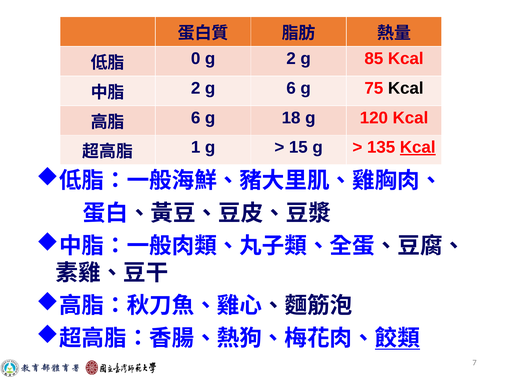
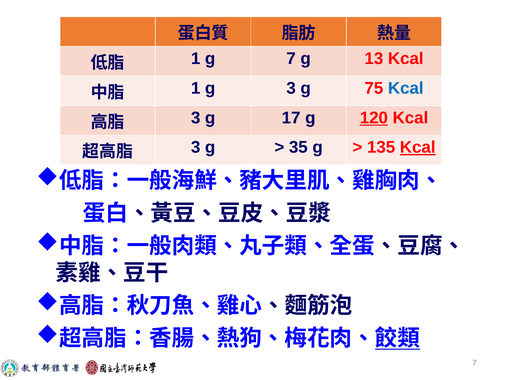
0 at (196, 59): 0 -> 1
g 2: 2 -> 7
85: 85 -> 13
2 at (196, 88): 2 -> 1
g 6: 6 -> 3
Kcal at (406, 88) colour: black -> blue
6 at (196, 118): 6 -> 3
18: 18 -> 17
120 underline: none -> present
1 at (196, 147): 1 -> 3
15: 15 -> 35
